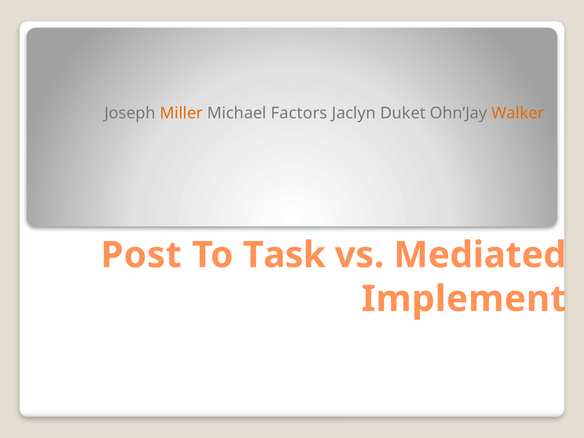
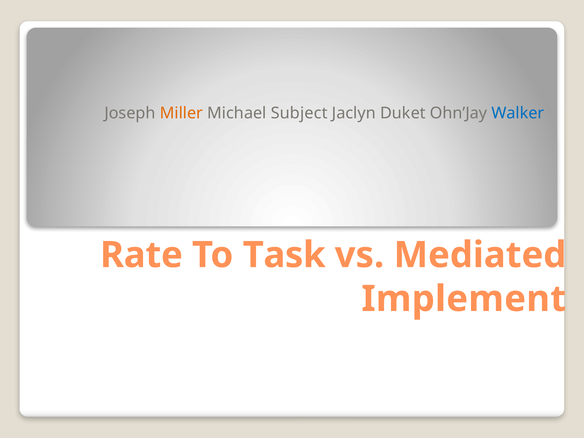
Factors: Factors -> Subject
Walker colour: orange -> blue
Post: Post -> Rate
